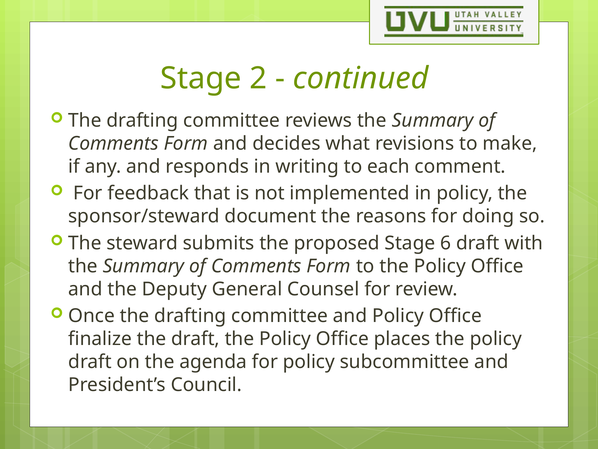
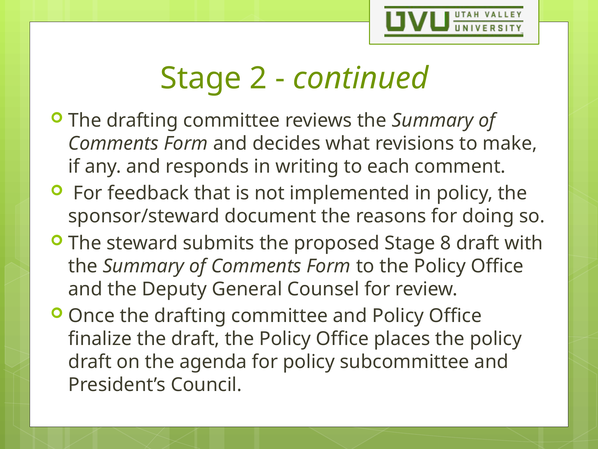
6: 6 -> 8
